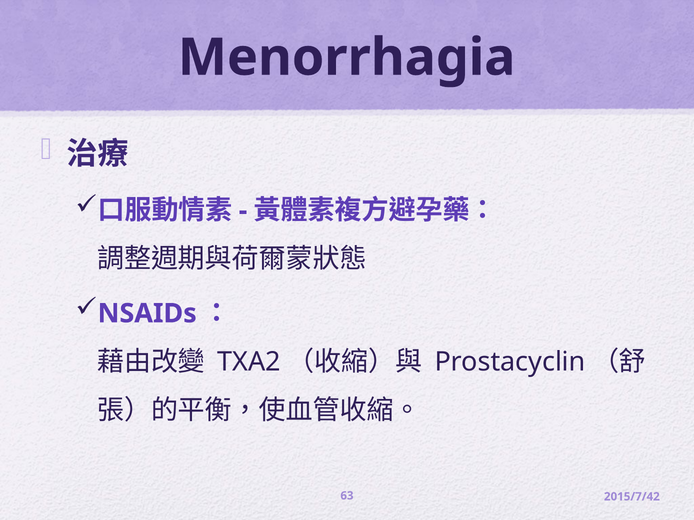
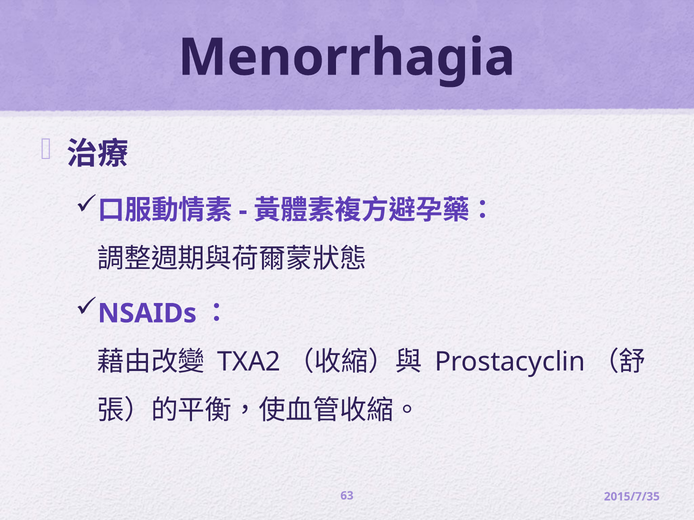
2015/7/42: 2015/7/42 -> 2015/7/35
